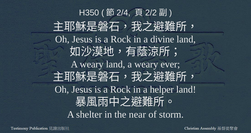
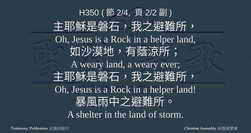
divine at (162, 39): divine -> helper
the near: near -> land
